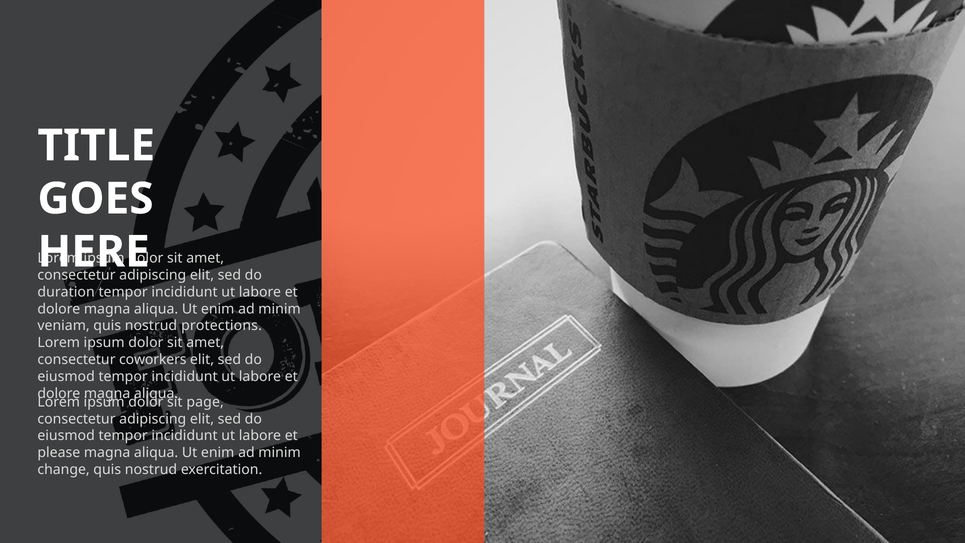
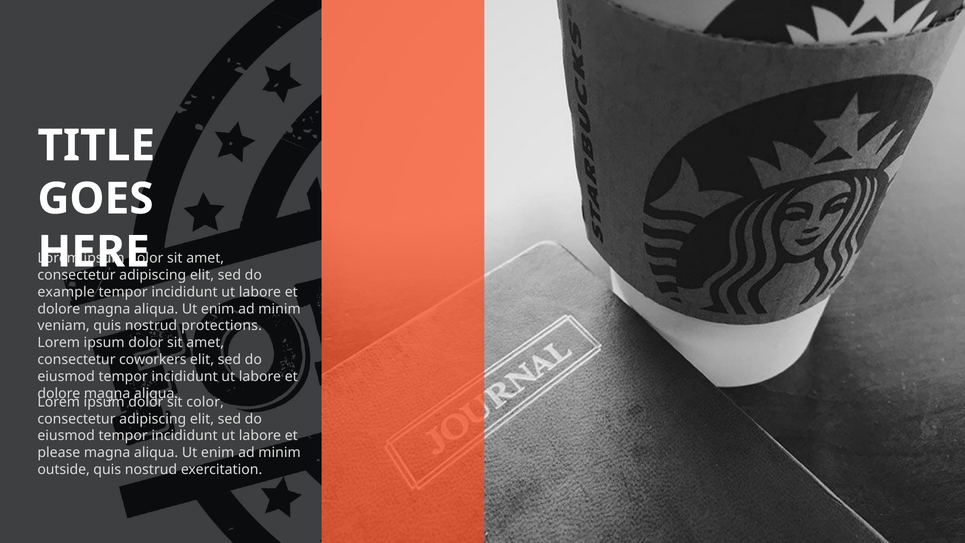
duration: duration -> example
page: page -> color
change: change -> outside
